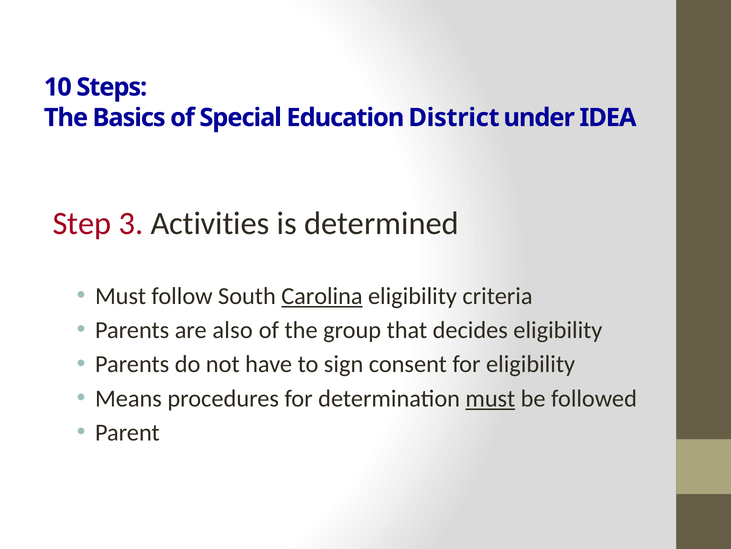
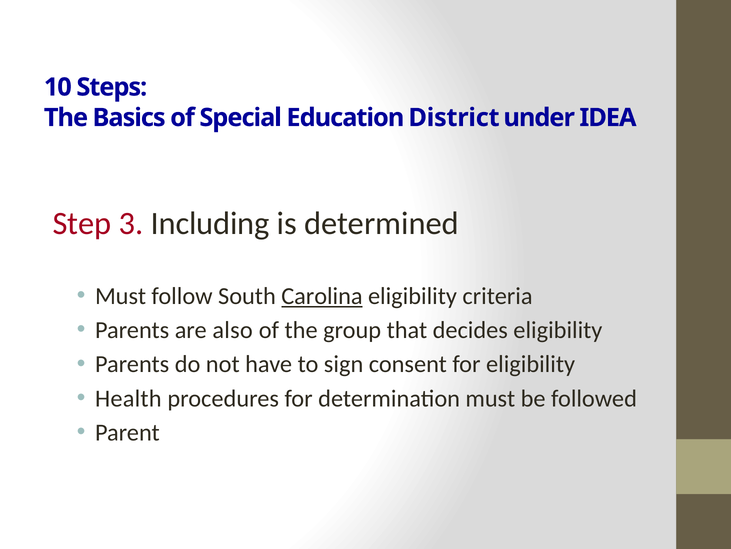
Activities: Activities -> Including
Means: Means -> Health
must at (490, 398) underline: present -> none
